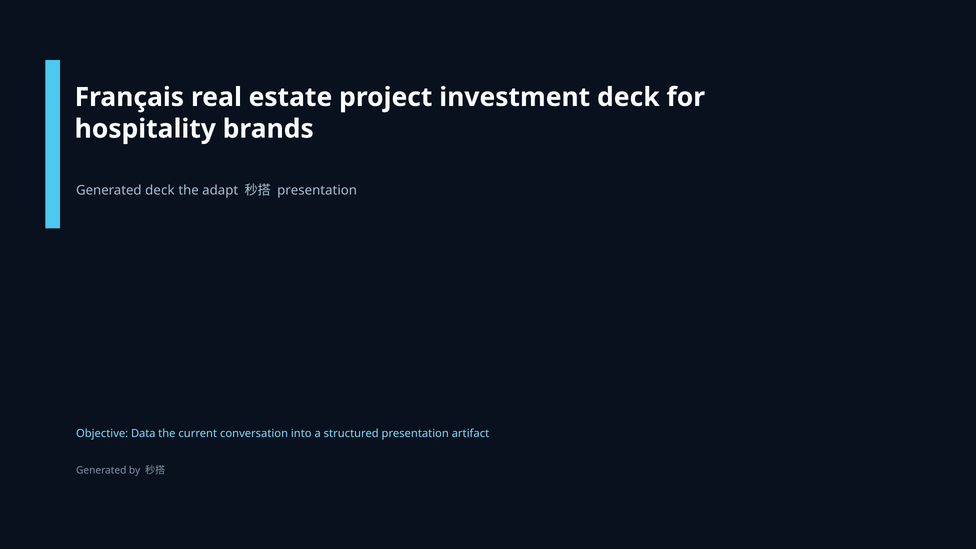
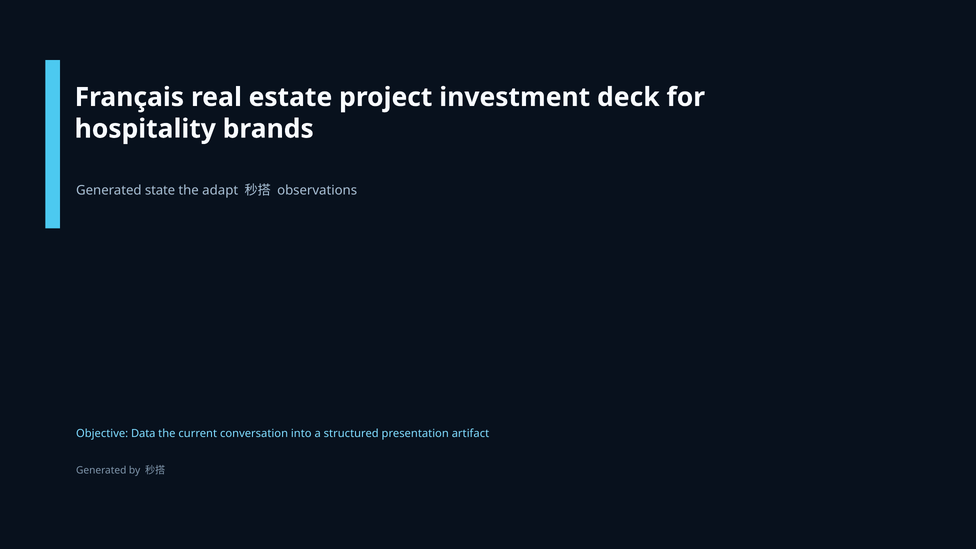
Generated deck: deck -> state
presentation at (317, 191): presentation -> observations
